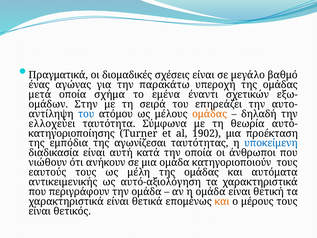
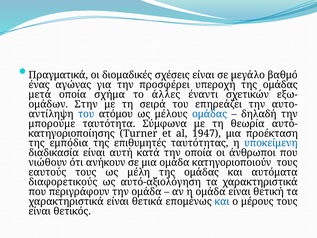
παρακάτω: παρακάτω -> προσφέρει
εμένα: εμένα -> άλλες
ομάδας at (210, 114) colour: orange -> blue
ελλοχεύει: ελλοχεύει -> μπορούμε
1902: 1902 -> 1947
αγωνίζεσαι: αγωνίζεσαι -> επιθυμητές
αντικειμενικής: αντικειμενικής -> διαφορετικούς
και at (222, 201) colour: orange -> blue
